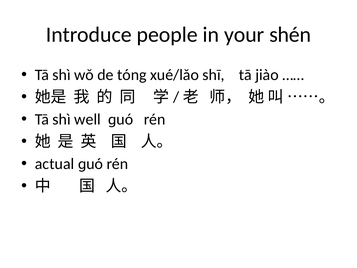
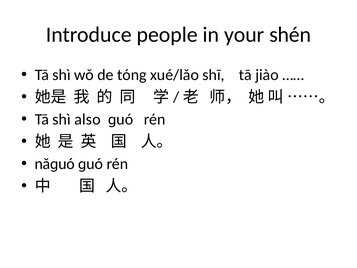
well: well -> also
actual: actual -> nǎɡuó
